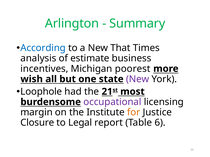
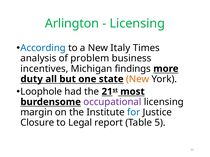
Summary at (137, 24): Summary -> Licensing
That: That -> Italy
estimate: estimate -> problem
poorest: poorest -> findings
wish: wish -> duty
New at (138, 79) colour: purple -> orange
for colour: orange -> blue
6: 6 -> 5
